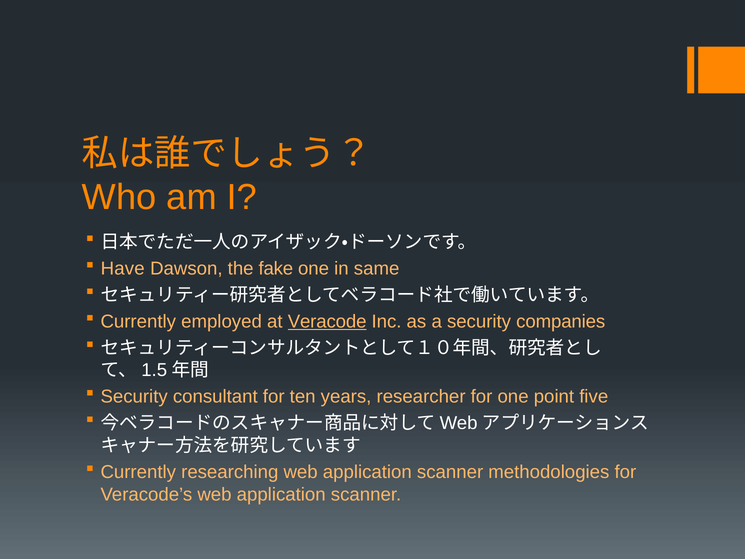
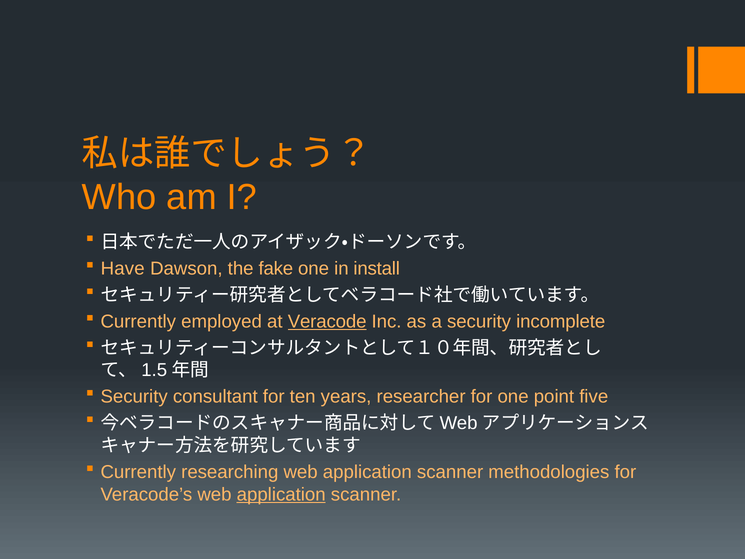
same: same -> install
companies: companies -> incomplete
application at (281, 494) underline: none -> present
